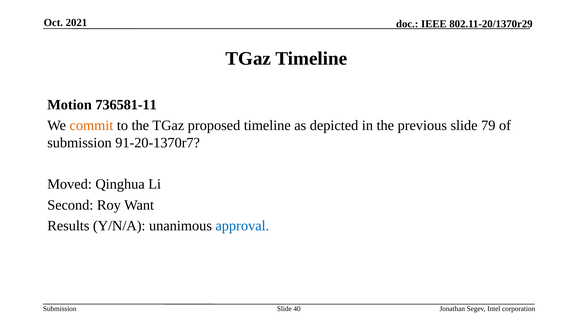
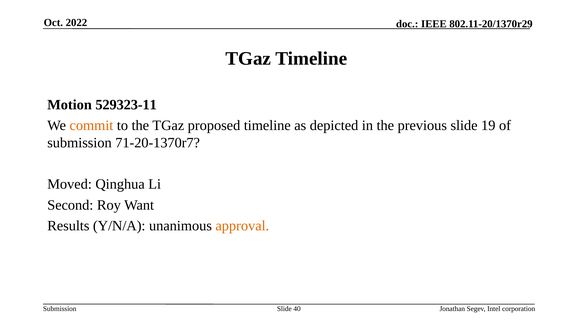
2021: 2021 -> 2022
736581-11: 736581-11 -> 529323-11
79: 79 -> 19
91-20-1370r7: 91-20-1370r7 -> 71-20-1370r7
approval colour: blue -> orange
